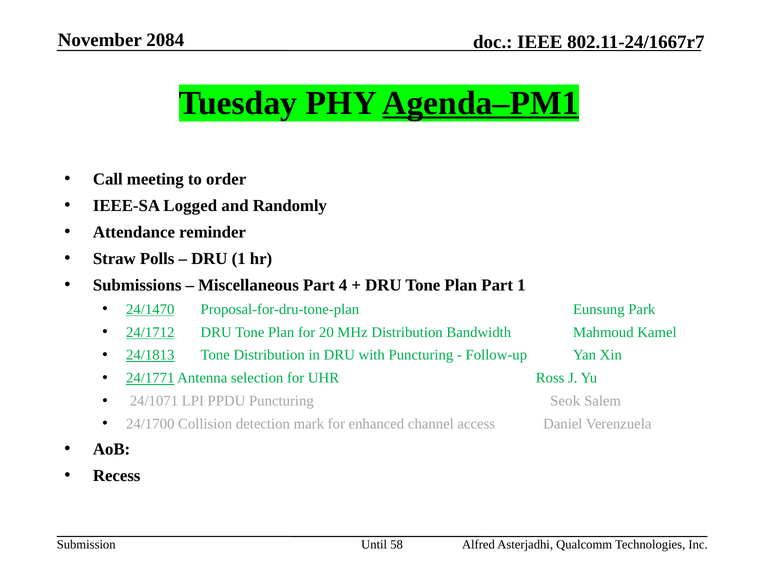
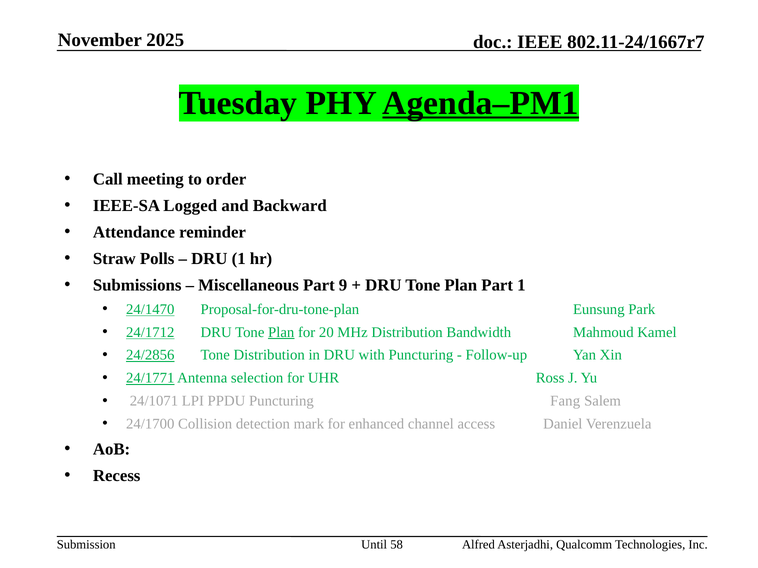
2084: 2084 -> 2025
Randomly: Randomly -> Backward
4: 4 -> 9
Plan at (281, 332) underline: none -> present
24/1813: 24/1813 -> 24/2856
Seok: Seok -> Fang
